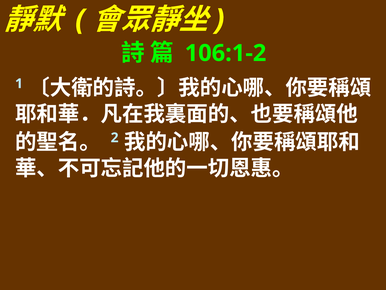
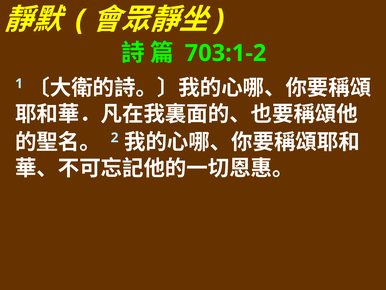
106:1-2: 106:1-2 -> 703:1-2
